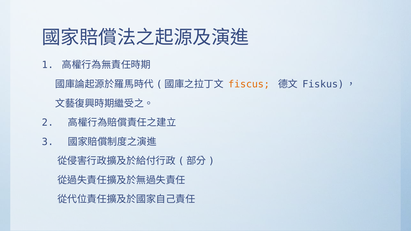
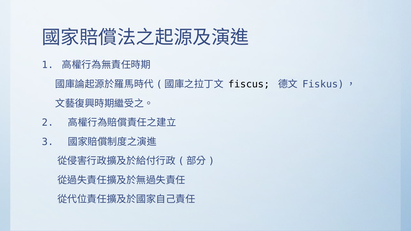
fiscus colour: orange -> black
